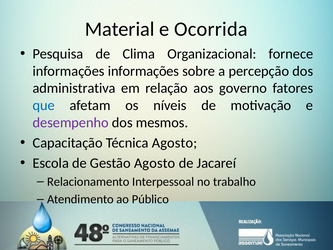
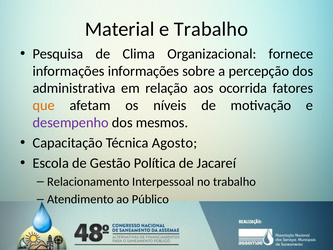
e Ocorrida: Ocorrida -> Trabalho
governo: governo -> ocorrida
que colour: blue -> orange
Gestão Agosto: Agosto -> Política
